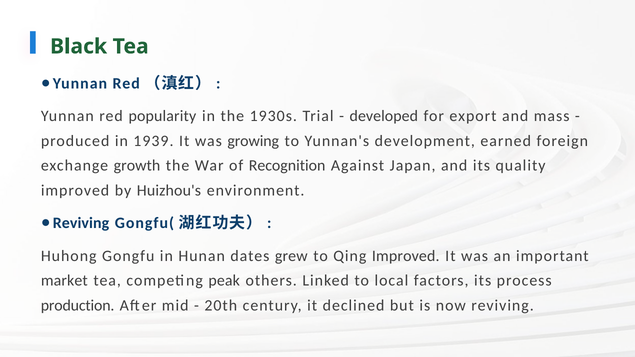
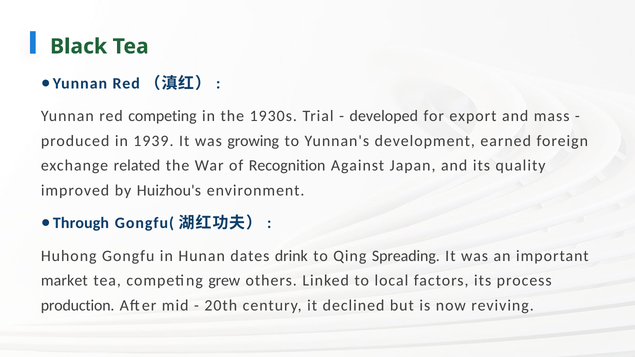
red popularity: popularity -> competing
growth: growth -> related
Reviving at (81, 223): Reviving -> Through
grew: grew -> drink
Qing Improved: Improved -> Spreading
peak: peak -> grew
